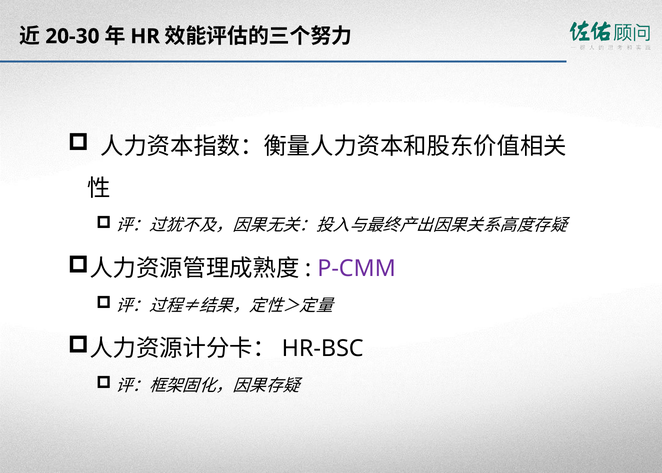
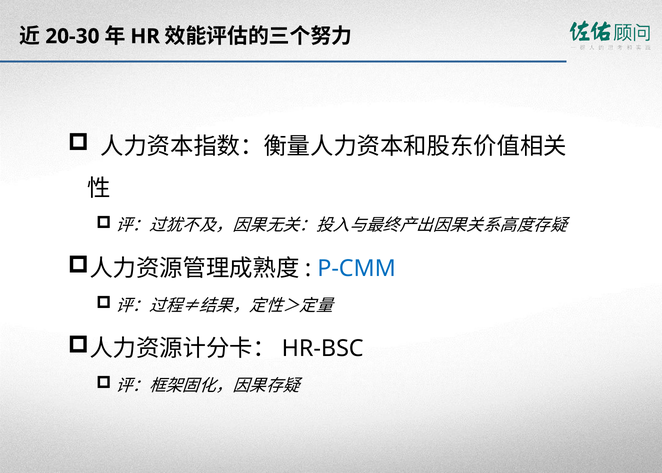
P-CMM colour: purple -> blue
